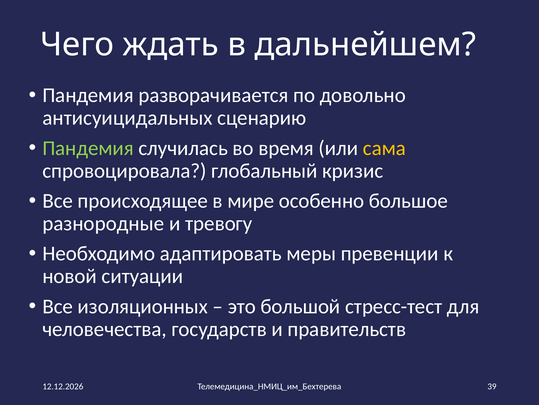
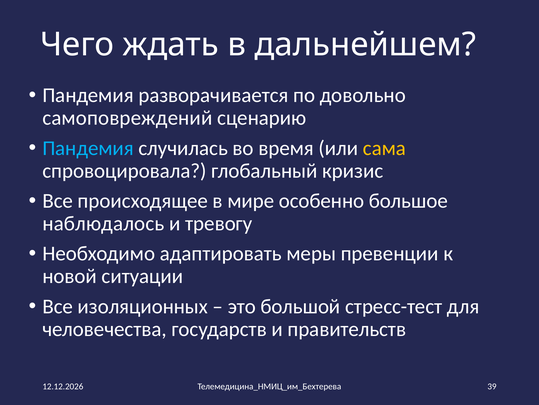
антисуицидальных: антисуицидальных -> самоповреждений
Пандемия at (88, 148) colour: light green -> light blue
разнородные: разнородные -> наблюдалось
